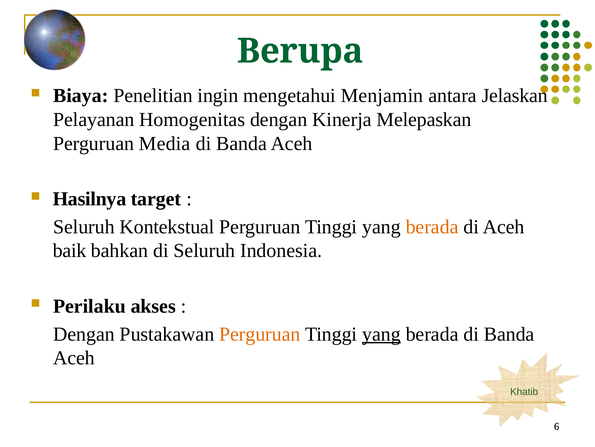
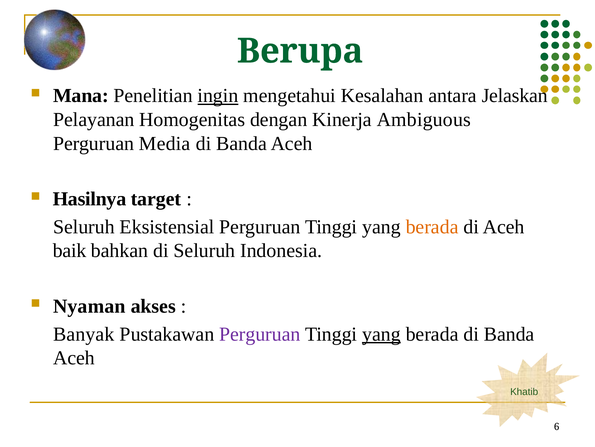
Biaya: Biaya -> Mana
ingin underline: none -> present
Menjamin: Menjamin -> Kesalahan
Melepaskan: Melepaskan -> Ambiguous
Kontekstual: Kontekstual -> Eksistensial
Perilaku: Perilaku -> Nyaman
Dengan at (84, 334): Dengan -> Banyak
Perguruan at (260, 334) colour: orange -> purple
